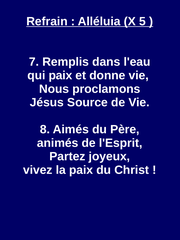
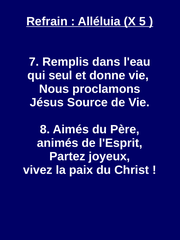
qui paix: paix -> seul
